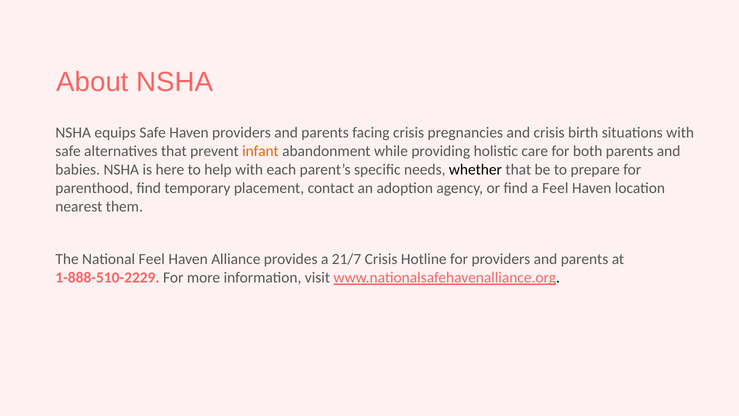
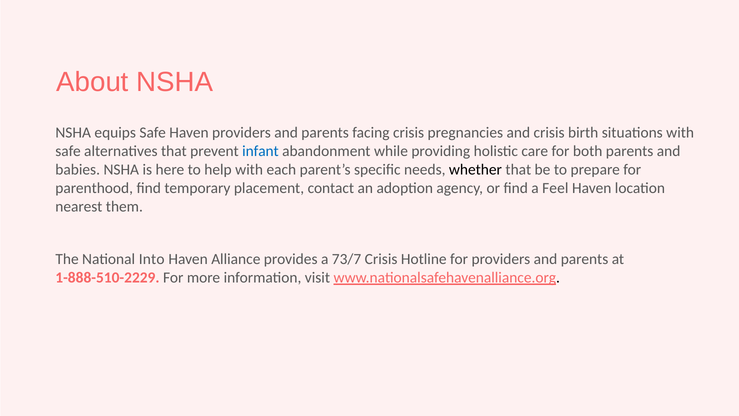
infant colour: orange -> blue
National Feel: Feel -> Into
21/7: 21/7 -> 73/7
